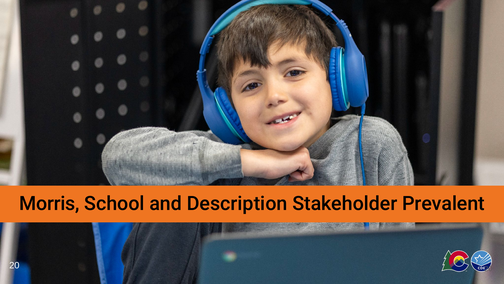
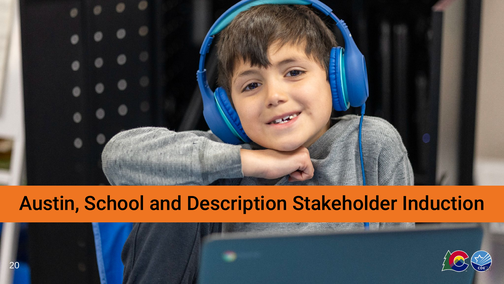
Morris: Morris -> Austin
Prevalent: Prevalent -> Induction
